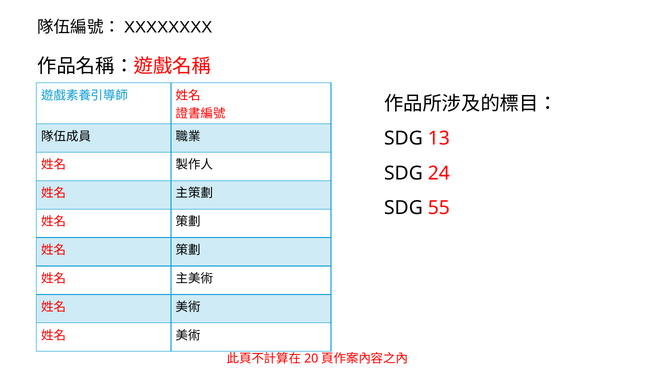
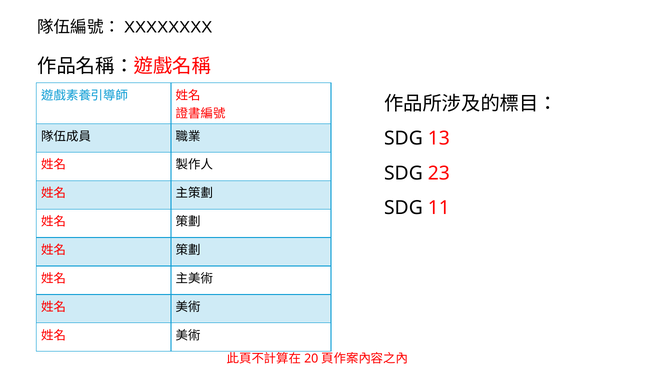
24: 24 -> 23
55: 55 -> 11
